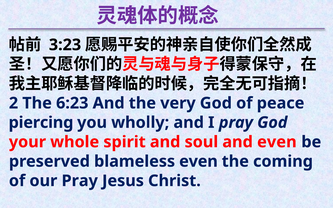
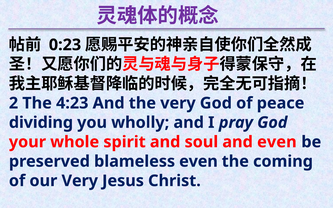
3:23: 3:23 -> 0:23
6:23: 6:23 -> 4:23
piercing: piercing -> dividing
our Pray: Pray -> Very
